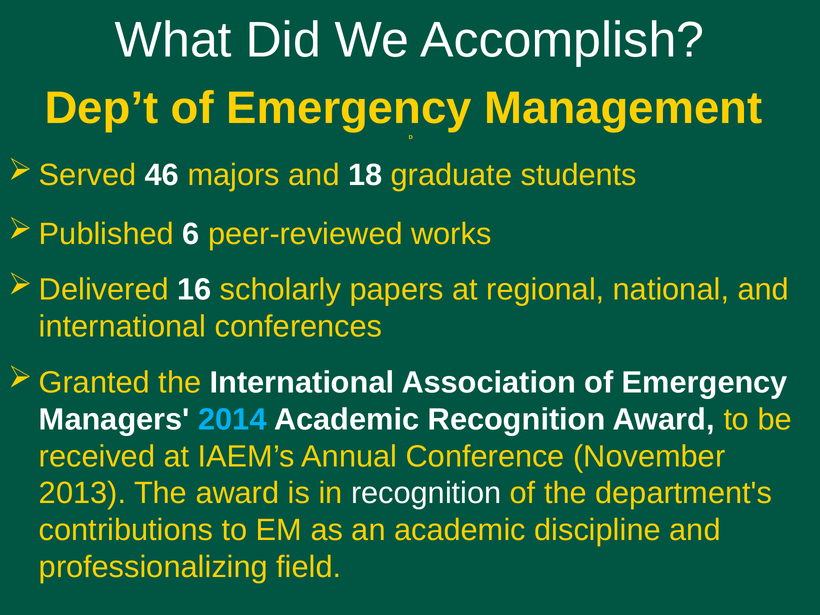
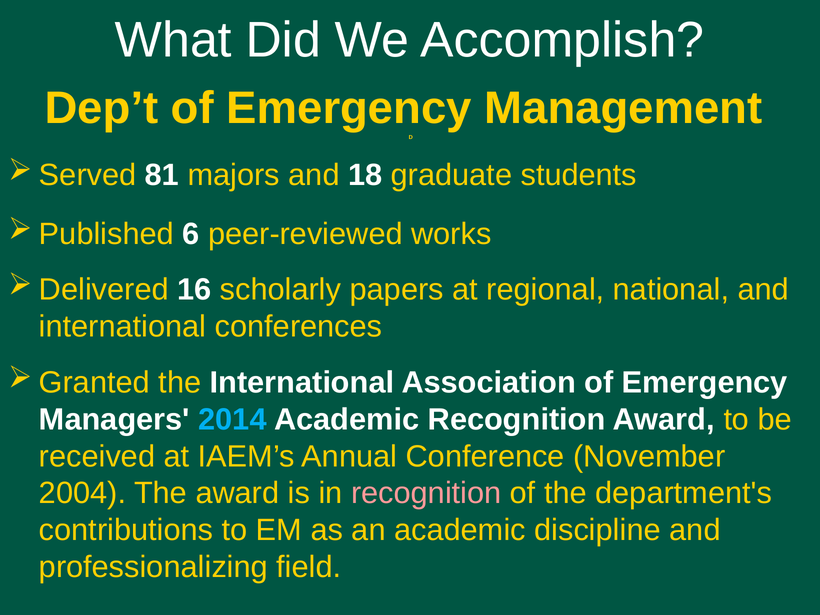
46: 46 -> 81
2013: 2013 -> 2004
recognition at (426, 493) colour: white -> pink
